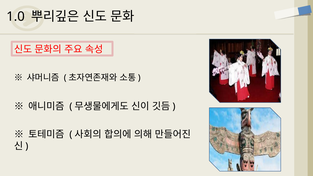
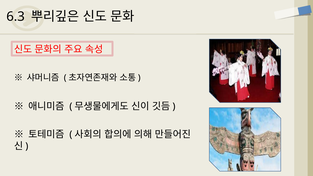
1.0: 1.0 -> 6.3
